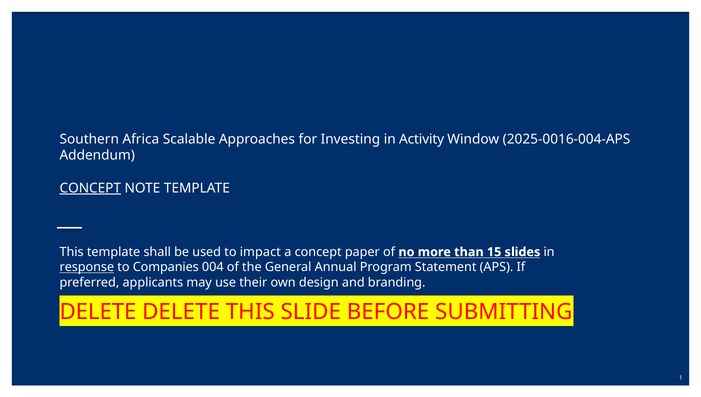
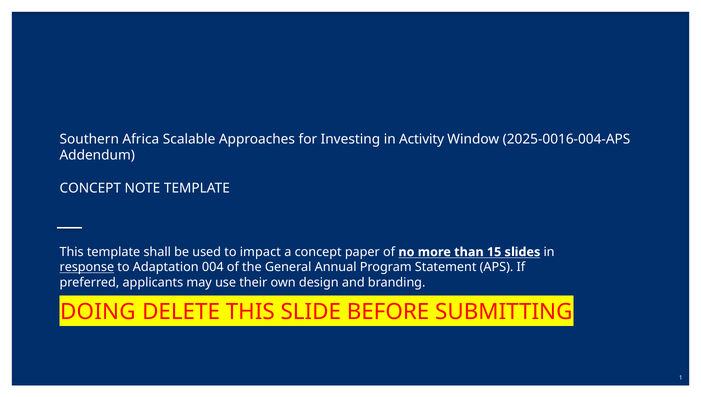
CONCEPT at (90, 188) underline: present -> none
Companies: Companies -> Adaptation
DELETE at (98, 312): DELETE -> DOING
